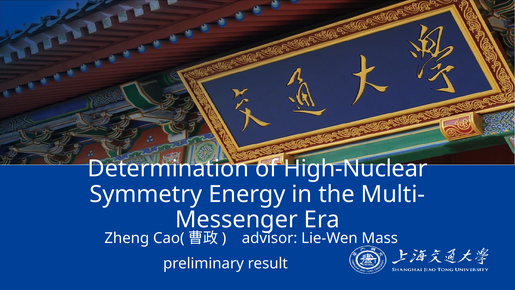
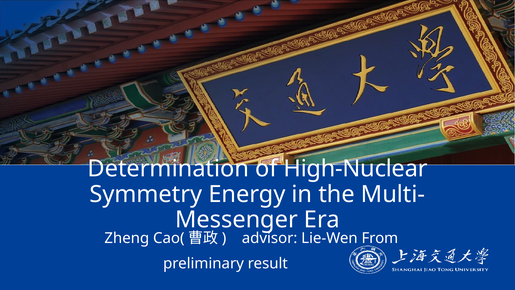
Mass: Mass -> From
